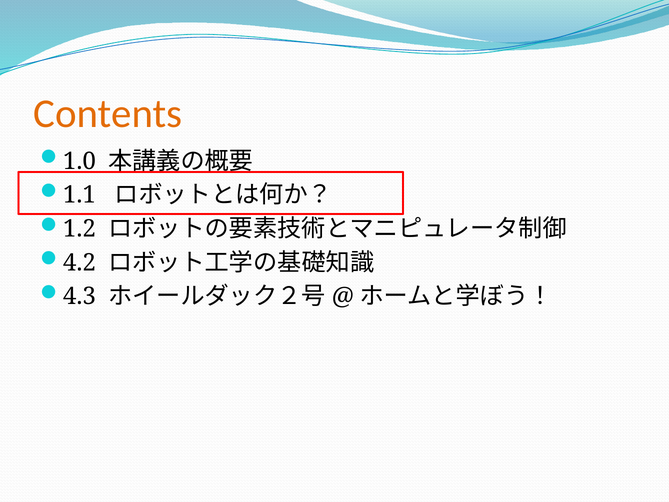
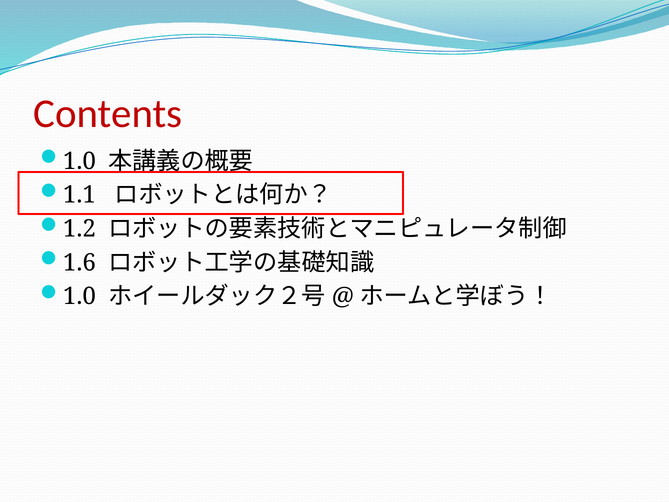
Contents colour: orange -> red
4.2: 4.2 -> 1.6
4.3 at (79, 296): 4.3 -> 1.0
